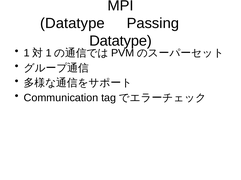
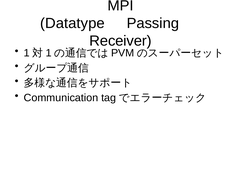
Datatype at (121, 41): Datatype -> Receiver
